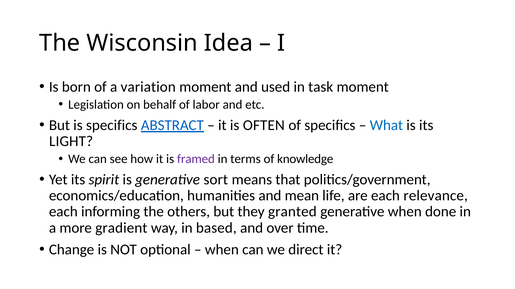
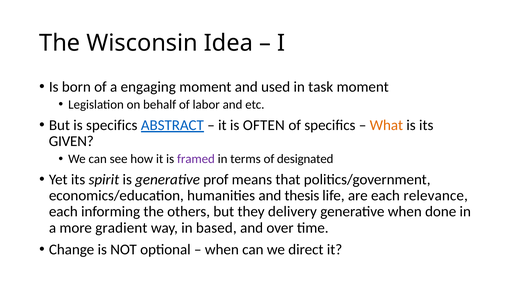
variation: variation -> engaging
What colour: blue -> orange
LIGHT: LIGHT -> GIVEN
knowledge: knowledge -> designated
sort: sort -> prof
mean: mean -> thesis
granted: granted -> delivery
